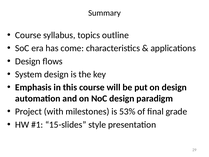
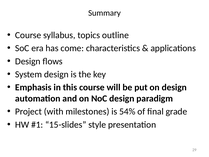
53%: 53% -> 54%
